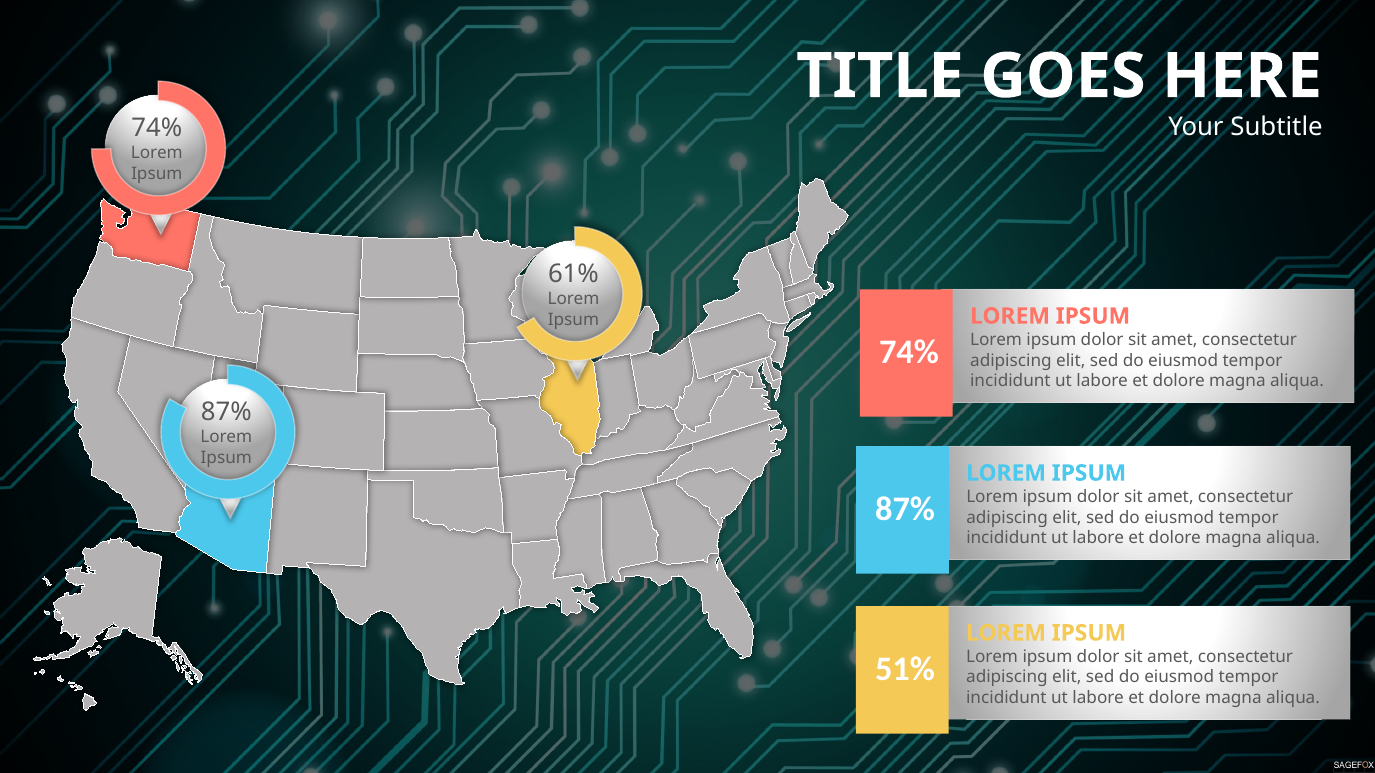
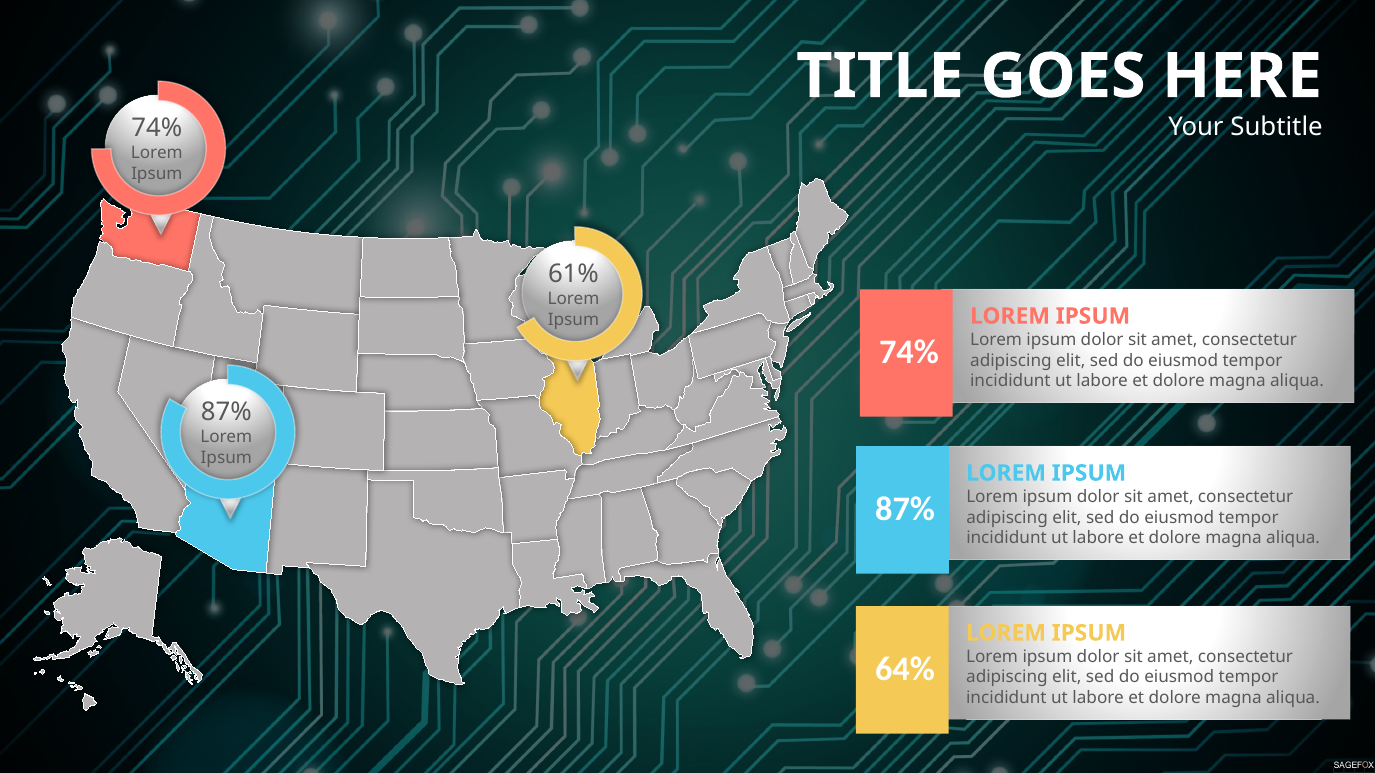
51%: 51% -> 64%
